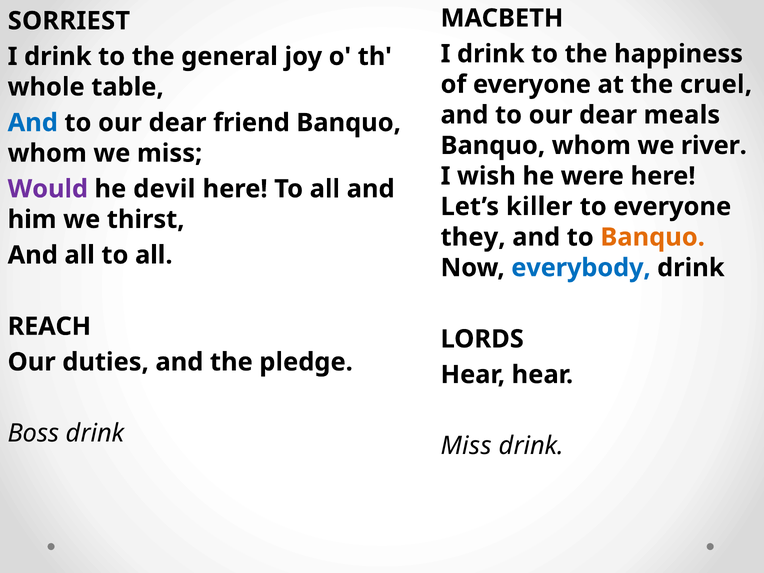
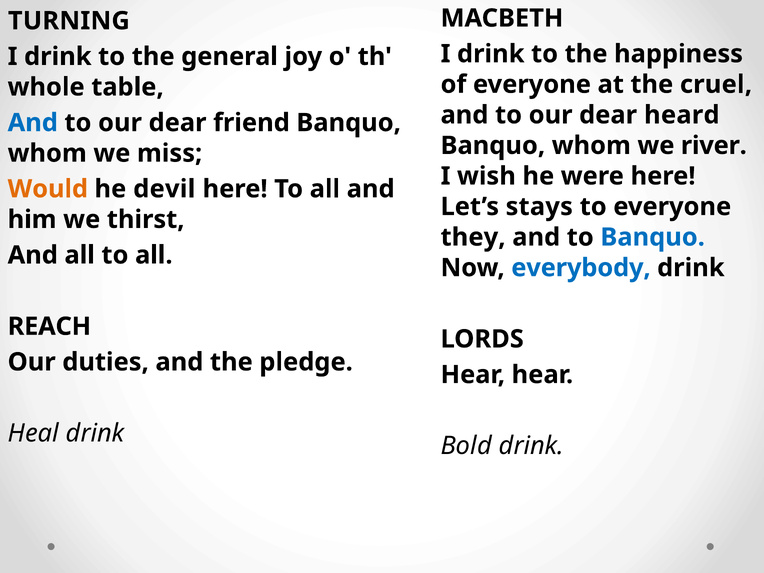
SORRIEST: SORRIEST -> TURNING
meals: meals -> heard
Would colour: purple -> orange
killer: killer -> stays
Banquo at (653, 237) colour: orange -> blue
Boss: Boss -> Heal
Miss at (466, 446): Miss -> Bold
